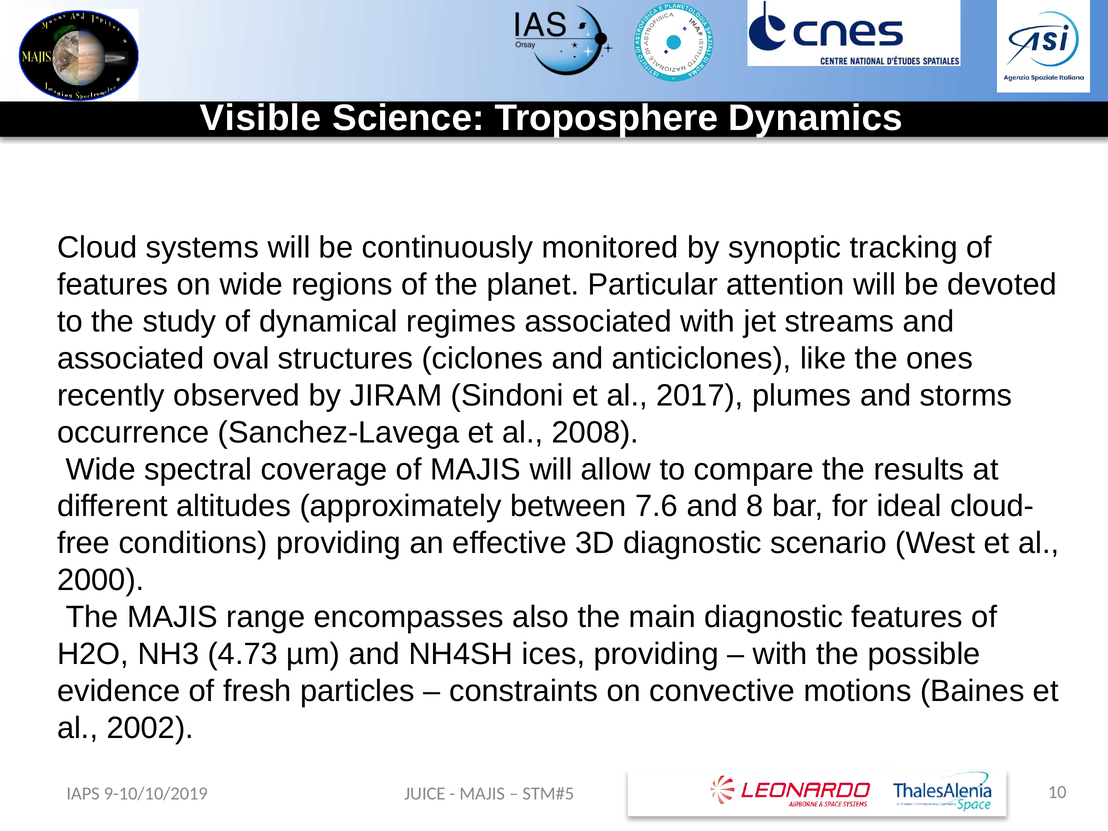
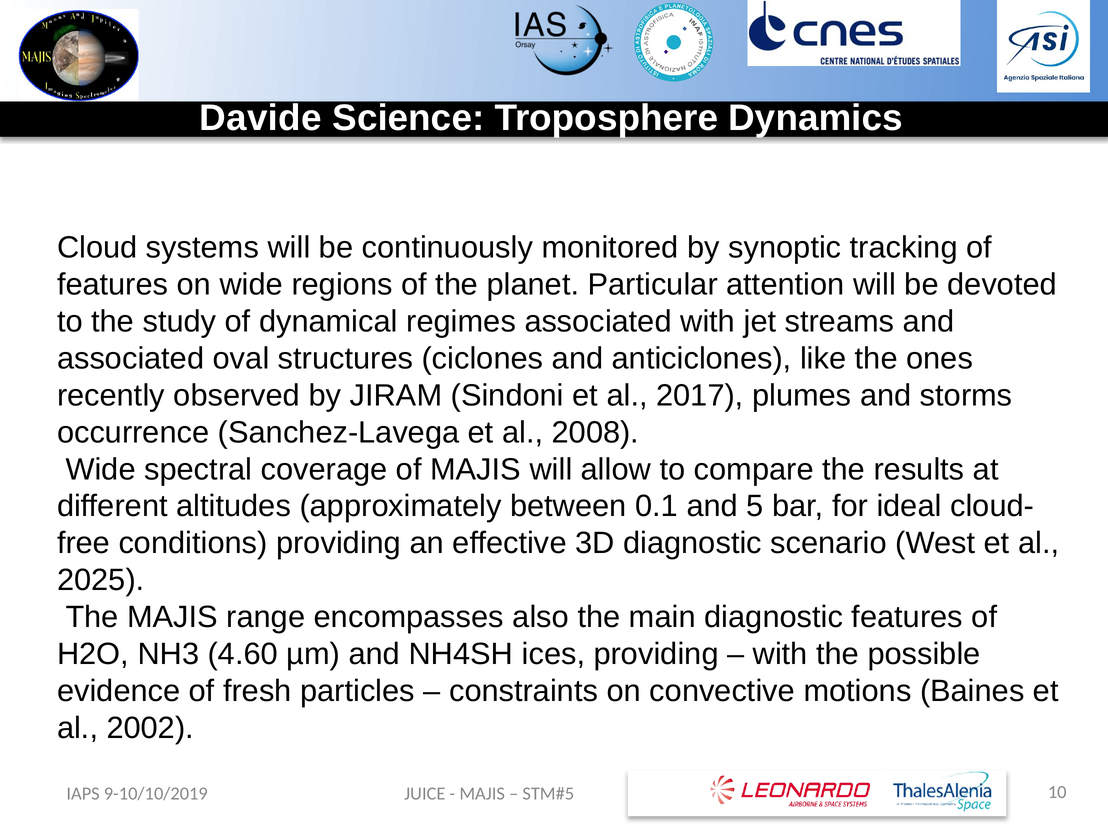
Visible: Visible -> Davide
7.6: 7.6 -> 0.1
8: 8 -> 5
2000: 2000 -> 2025
4.73: 4.73 -> 4.60
